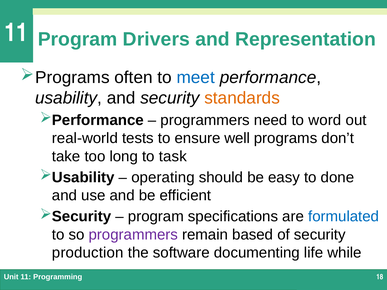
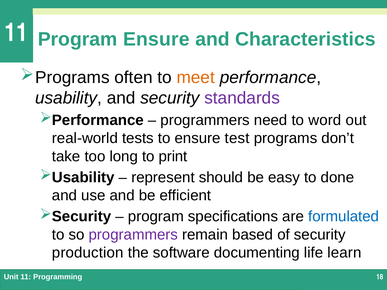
Program Drivers: Drivers -> Ensure
Representation: Representation -> Characteristics
meet colour: blue -> orange
standards colour: orange -> purple
well: well -> test
task: task -> print
operating: operating -> represent
while: while -> learn
